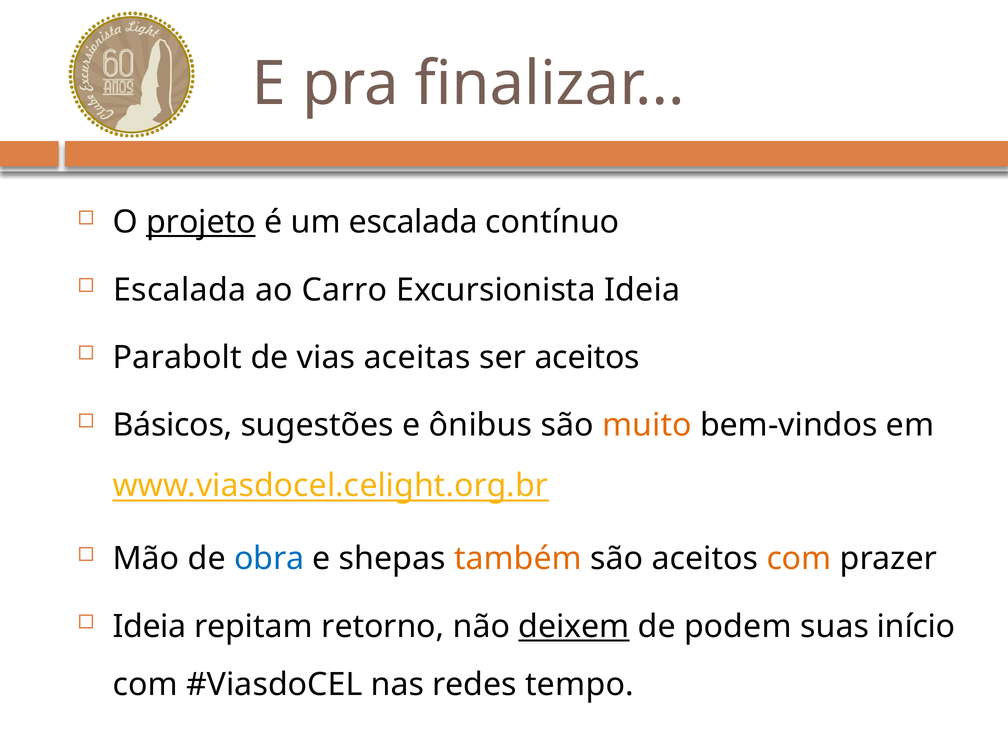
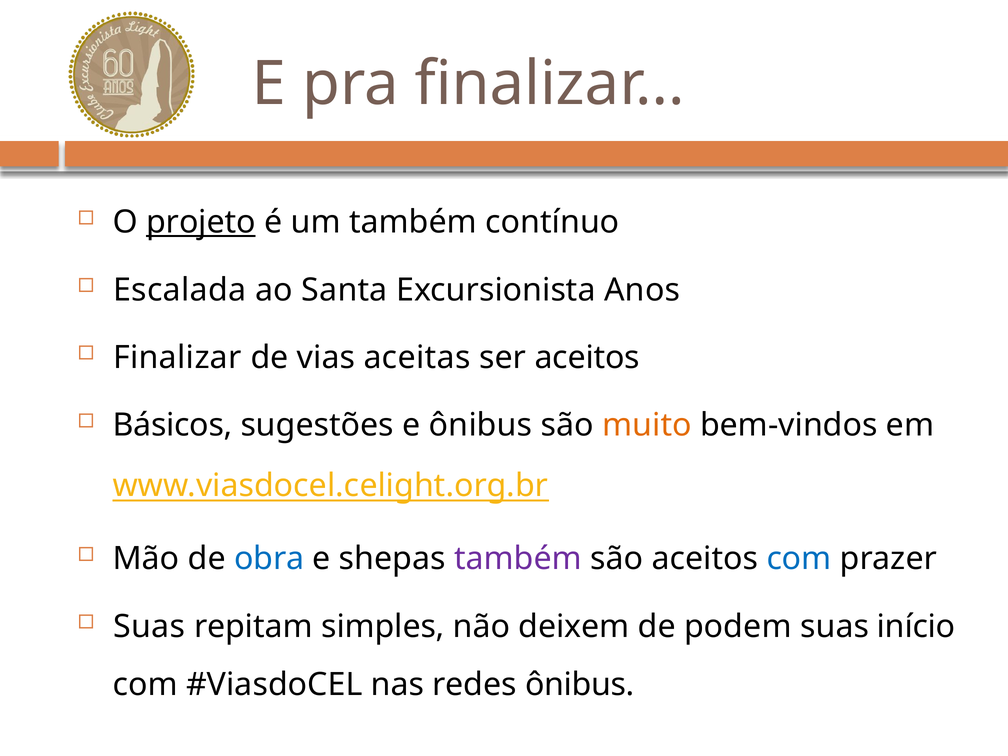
um escalada: escalada -> também
Carro: Carro -> Santa
Excursionista Ideia: Ideia -> Anos
Parabolt at (177, 358): Parabolt -> Finalizar
também at (518, 559) colour: orange -> purple
com at (799, 559) colour: orange -> blue
Ideia at (150, 626): Ideia -> Suas
retorno: retorno -> simples
deixem underline: present -> none
redes tempo: tempo -> ônibus
